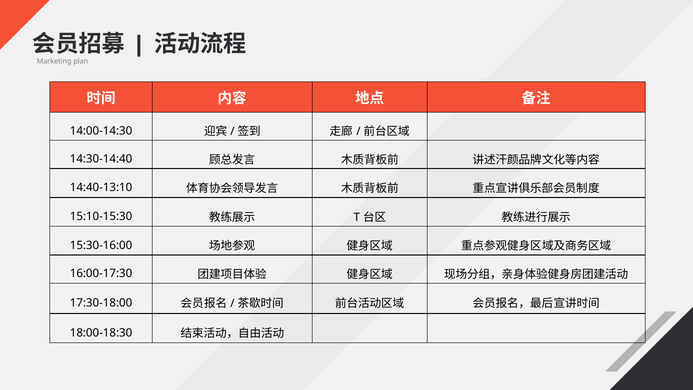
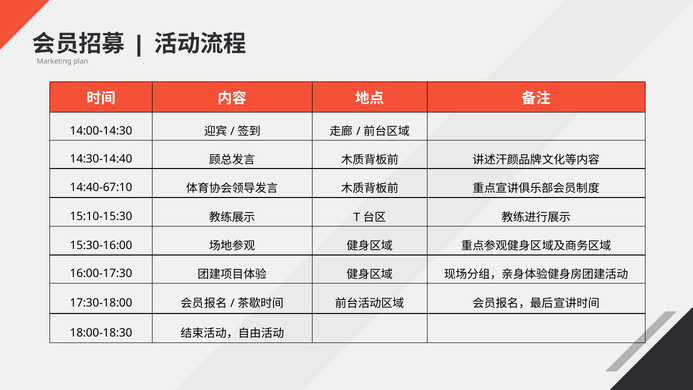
14:40-13:10: 14:40-13:10 -> 14:40-67:10
